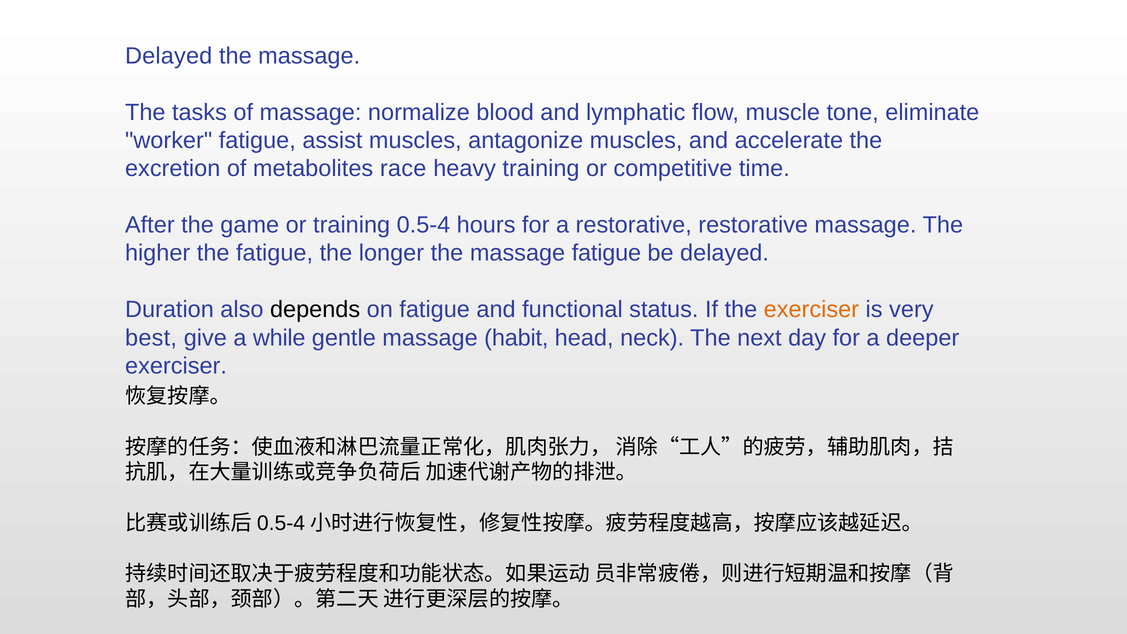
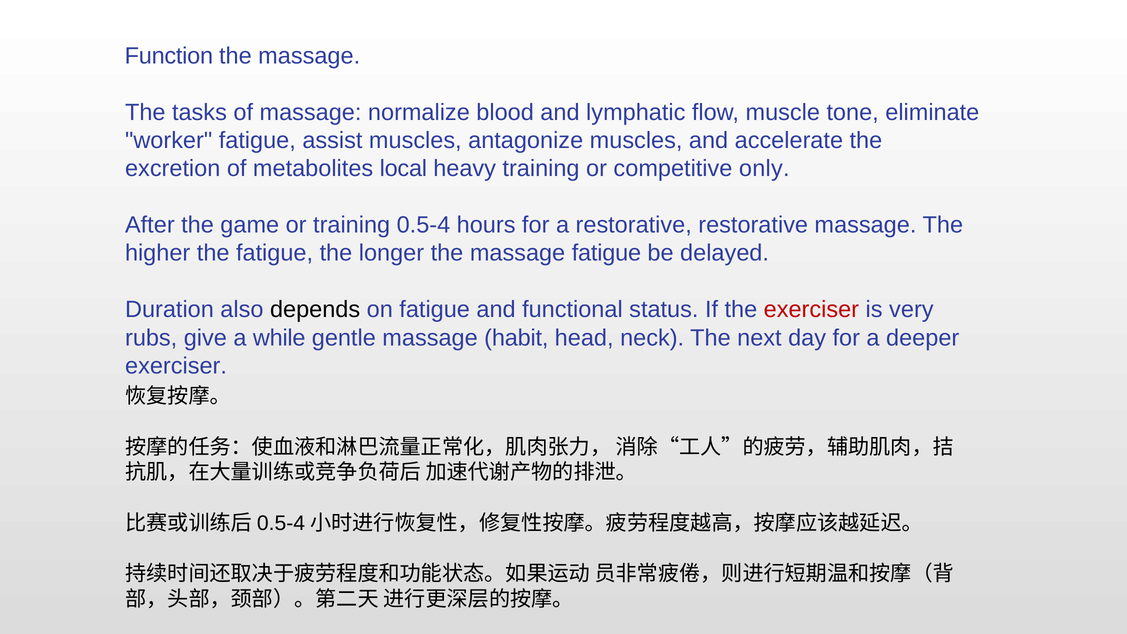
Delayed at (169, 56): Delayed -> Function
race: race -> local
time: time -> only
exerciser at (811, 310) colour: orange -> red
best: best -> rubs
